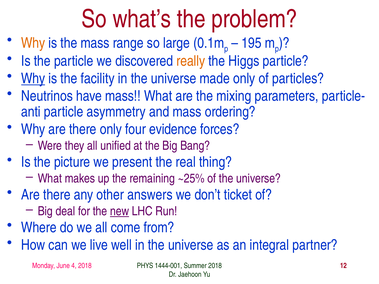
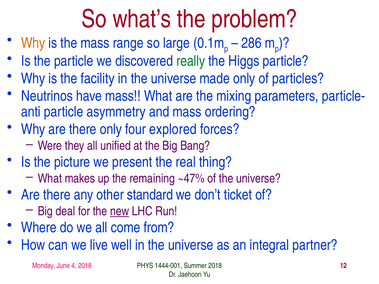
195: 195 -> 286
really colour: orange -> green
Why at (33, 79) underline: present -> none
evidence: evidence -> explored
~25%: ~25% -> ~47%
answers: answers -> standard
